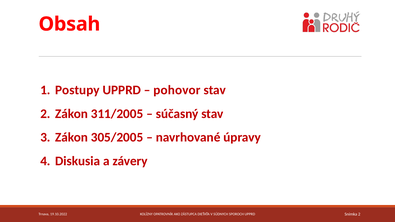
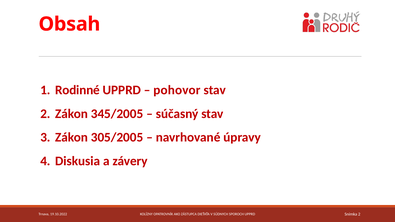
Postupy: Postupy -> Rodinné
311/2005: 311/2005 -> 345/2005
